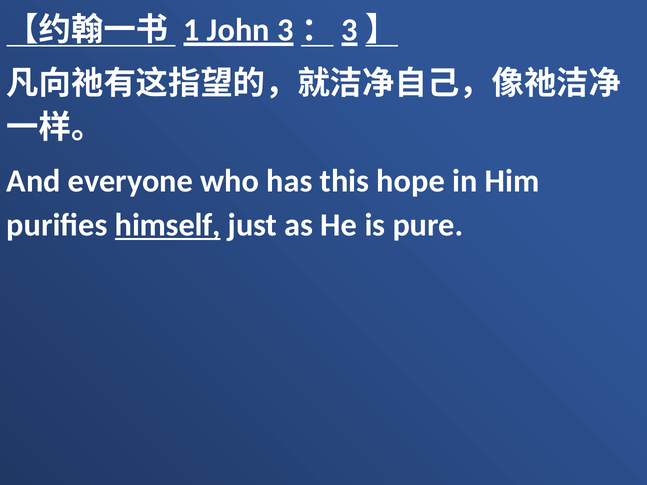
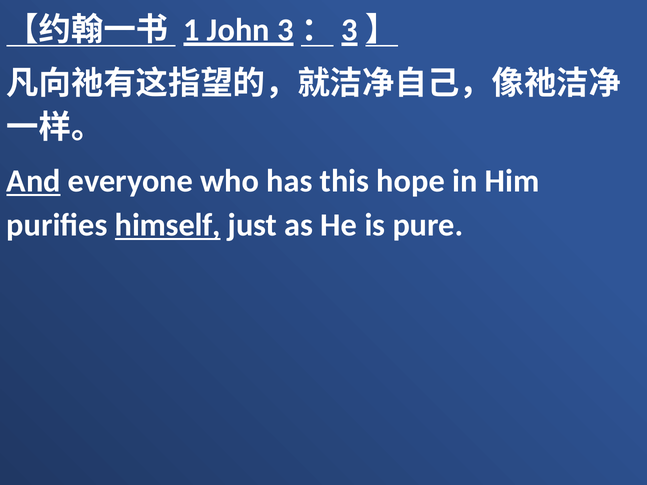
And underline: none -> present
